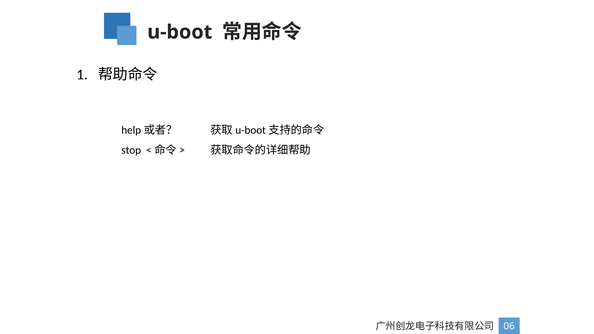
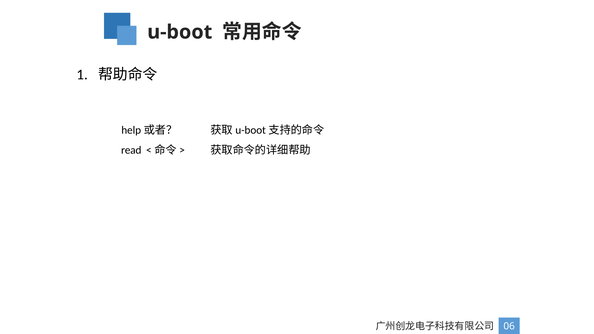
stop: stop -> read
